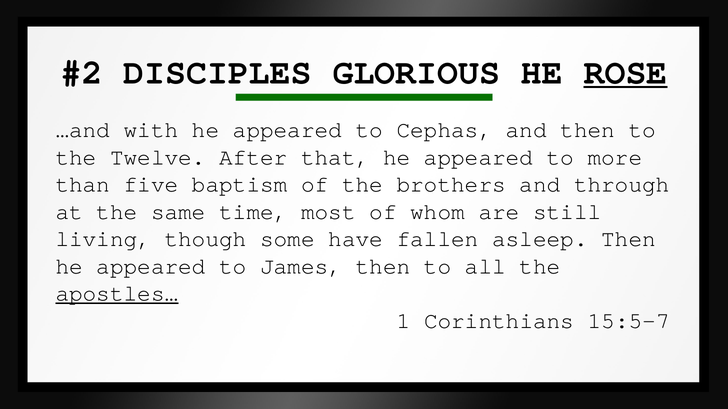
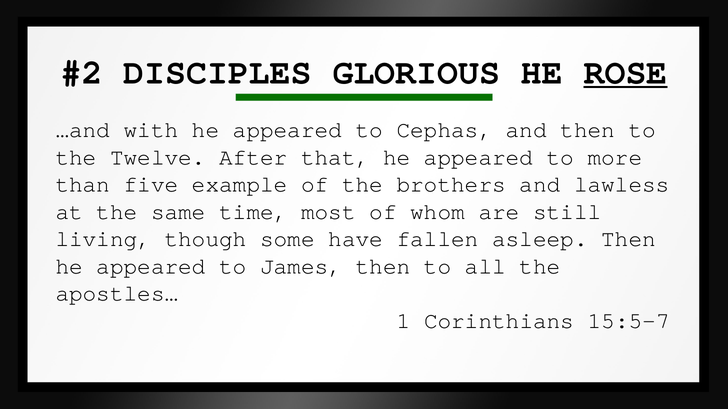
baptism: baptism -> example
through: through -> lawless
apostles… underline: present -> none
